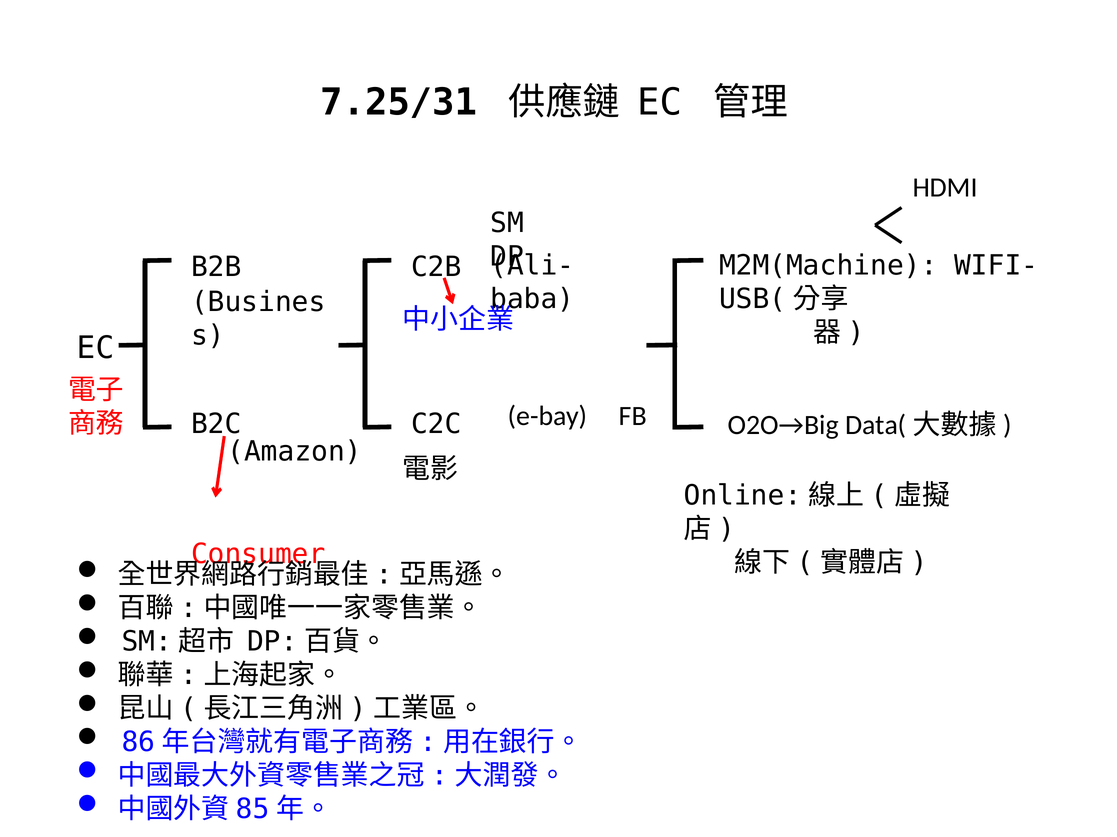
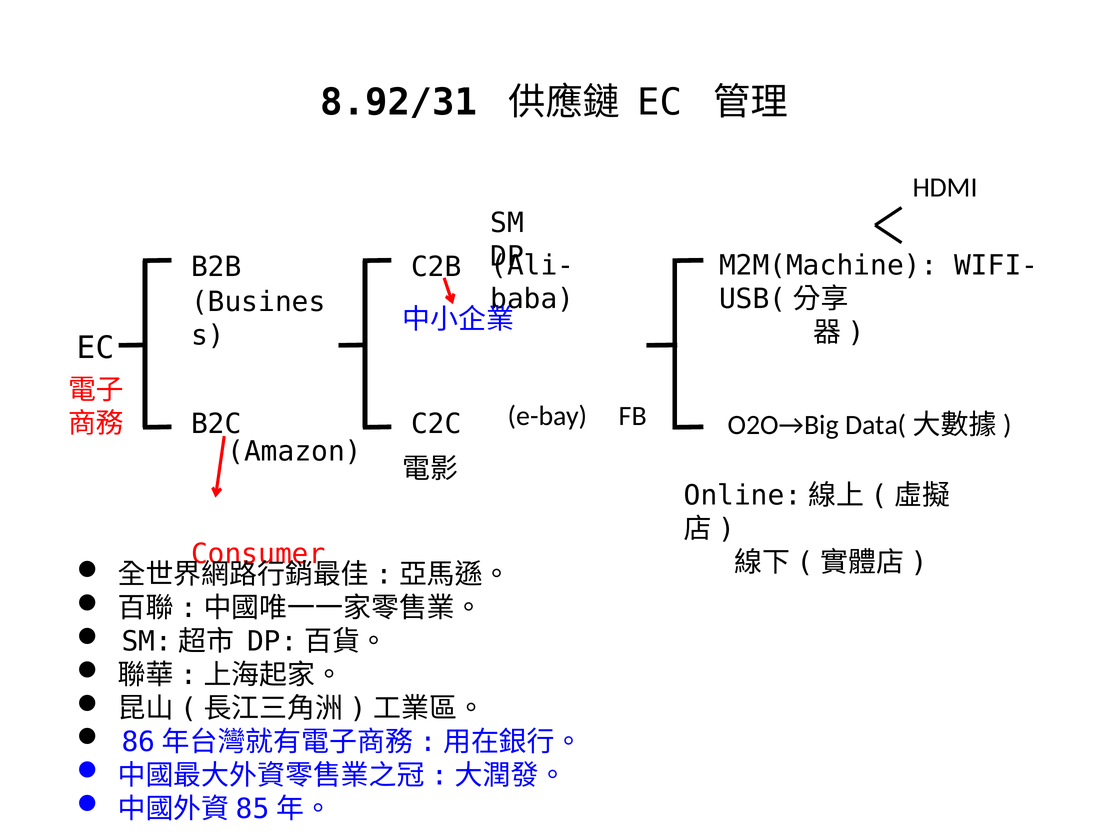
7.25/31: 7.25/31 -> 8.92/31
